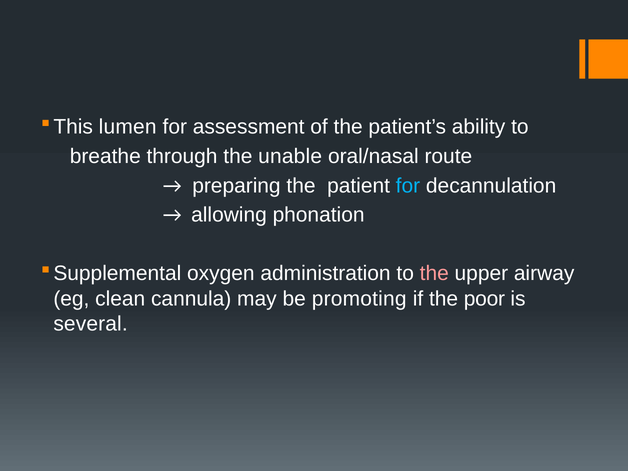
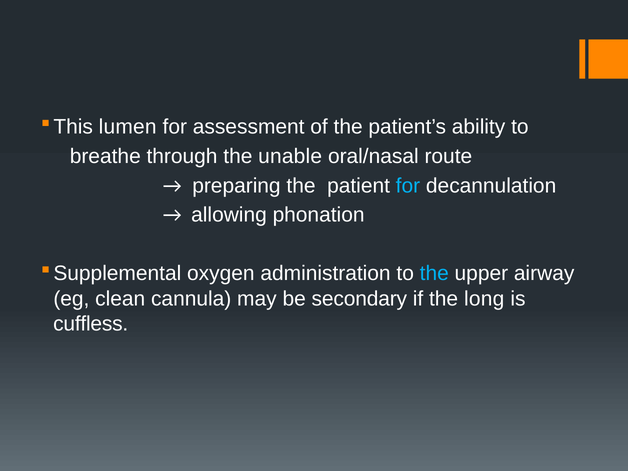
the at (434, 274) colour: pink -> light blue
promoting: promoting -> secondary
poor: poor -> long
several: several -> cuffless
